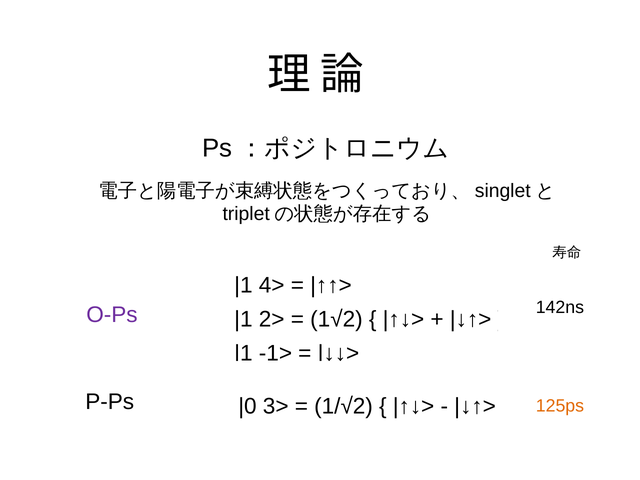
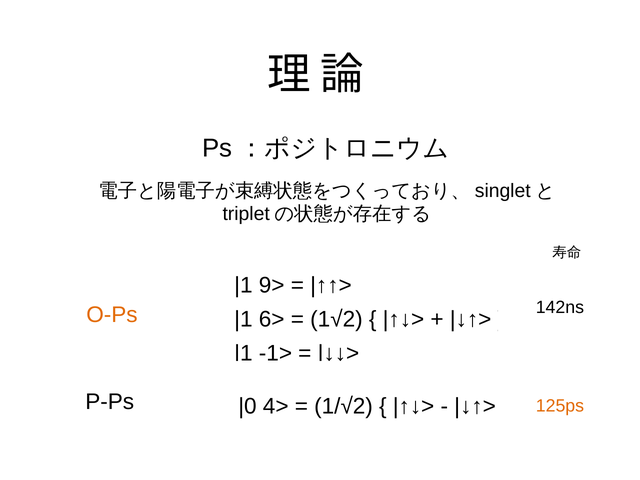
4>: 4> -> 9>
O-Ps colour: purple -> orange
2>: 2> -> 6>
3>: 3> -> 4>
